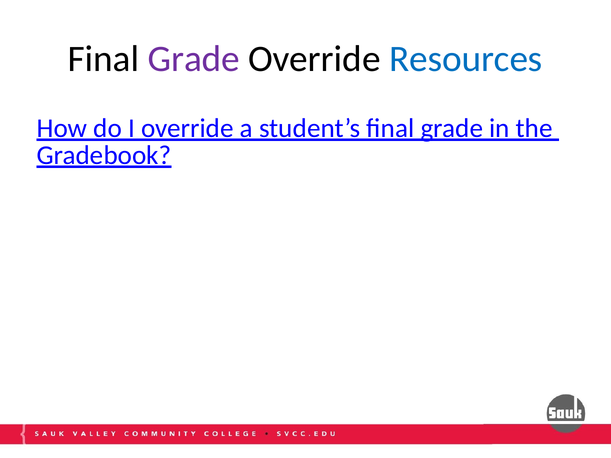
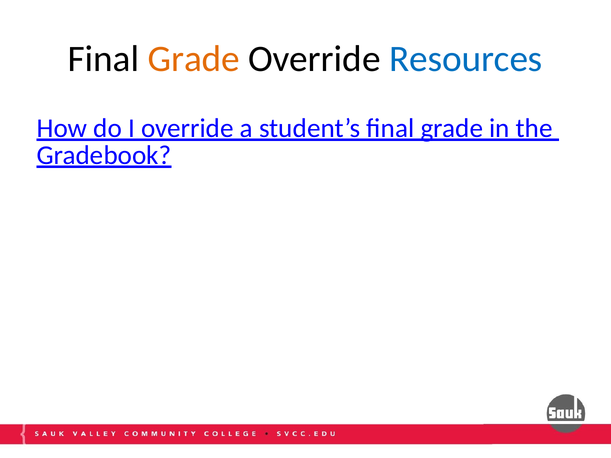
Grade at (194, 59) colour: purple -> orange
